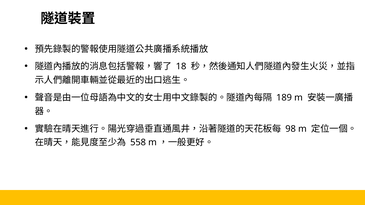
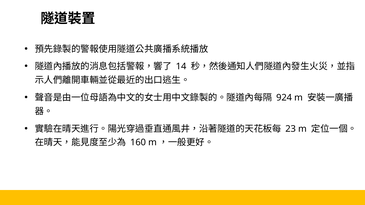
18: 18 -> 14
189: 189 -> 924
98: 98 -> 23
558: 558 -> 160
